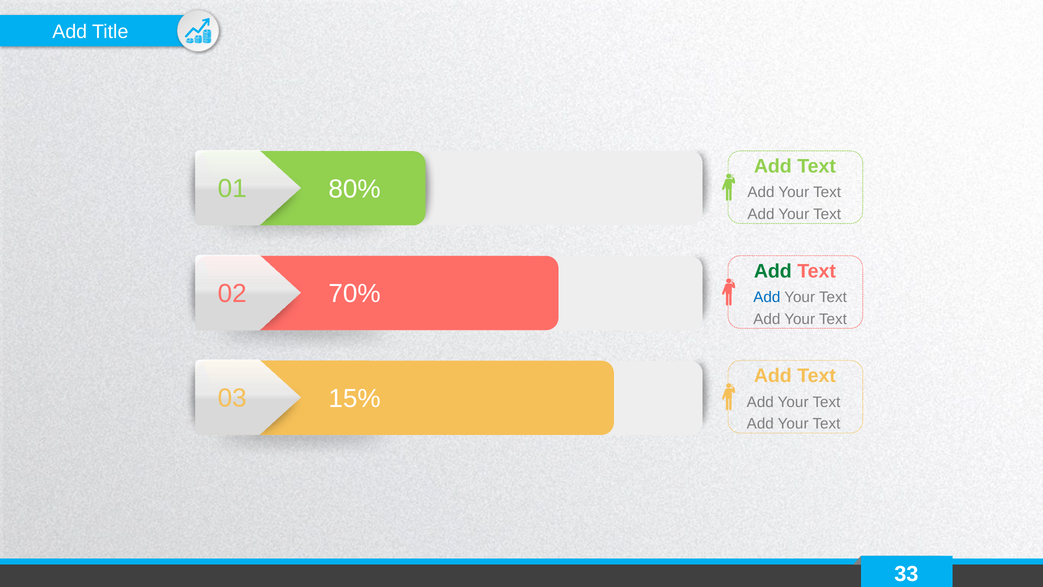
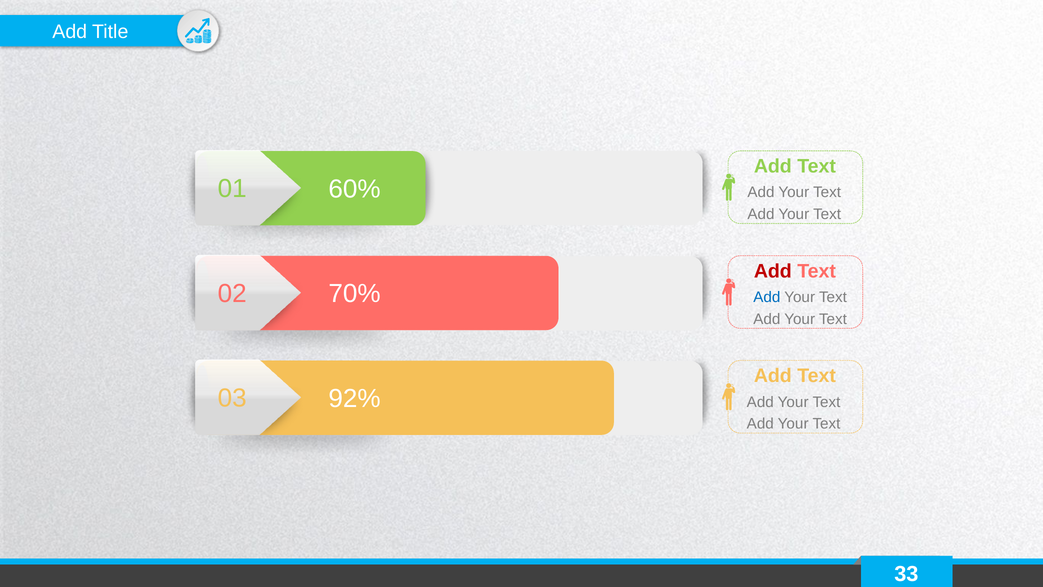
80%: 80% -> 60%
Add at (773, 271) colour: green -> red
15%: 15% -> 92%
